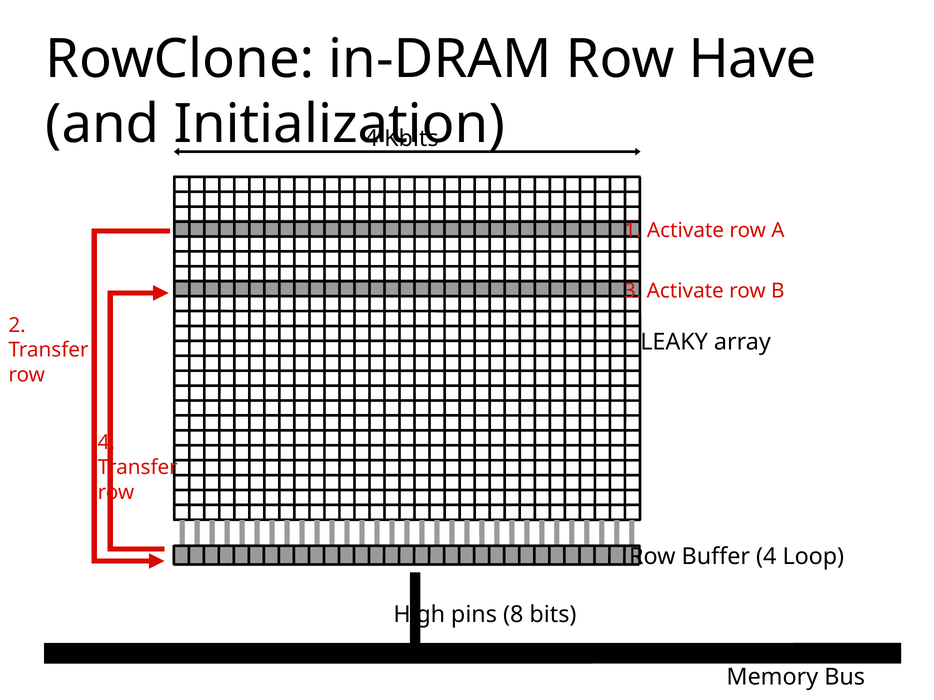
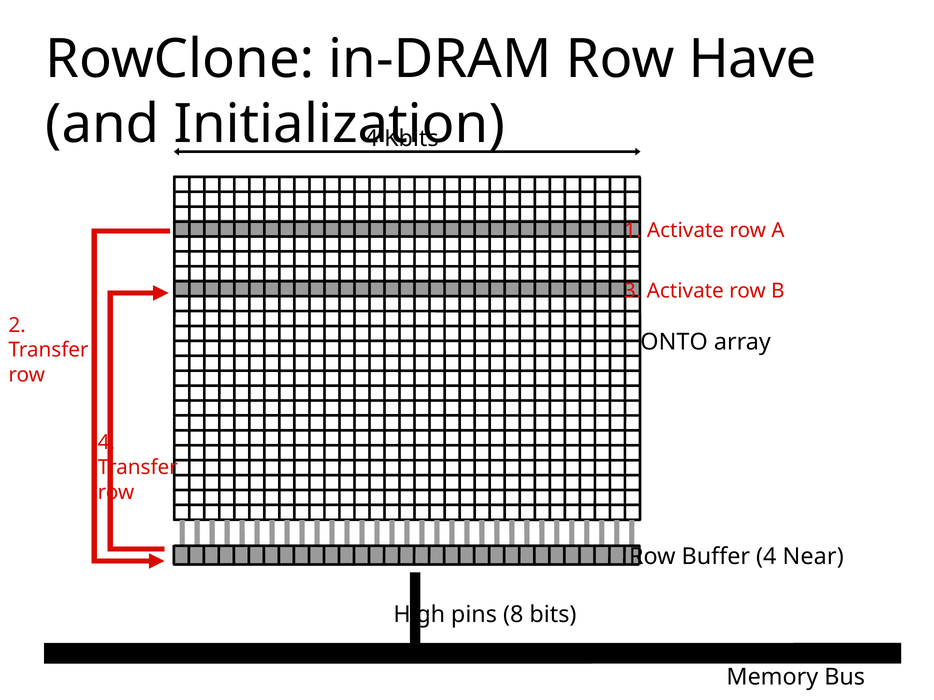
LEAKY: LEAKY -> ONTO
Loop: Loop -> Near
